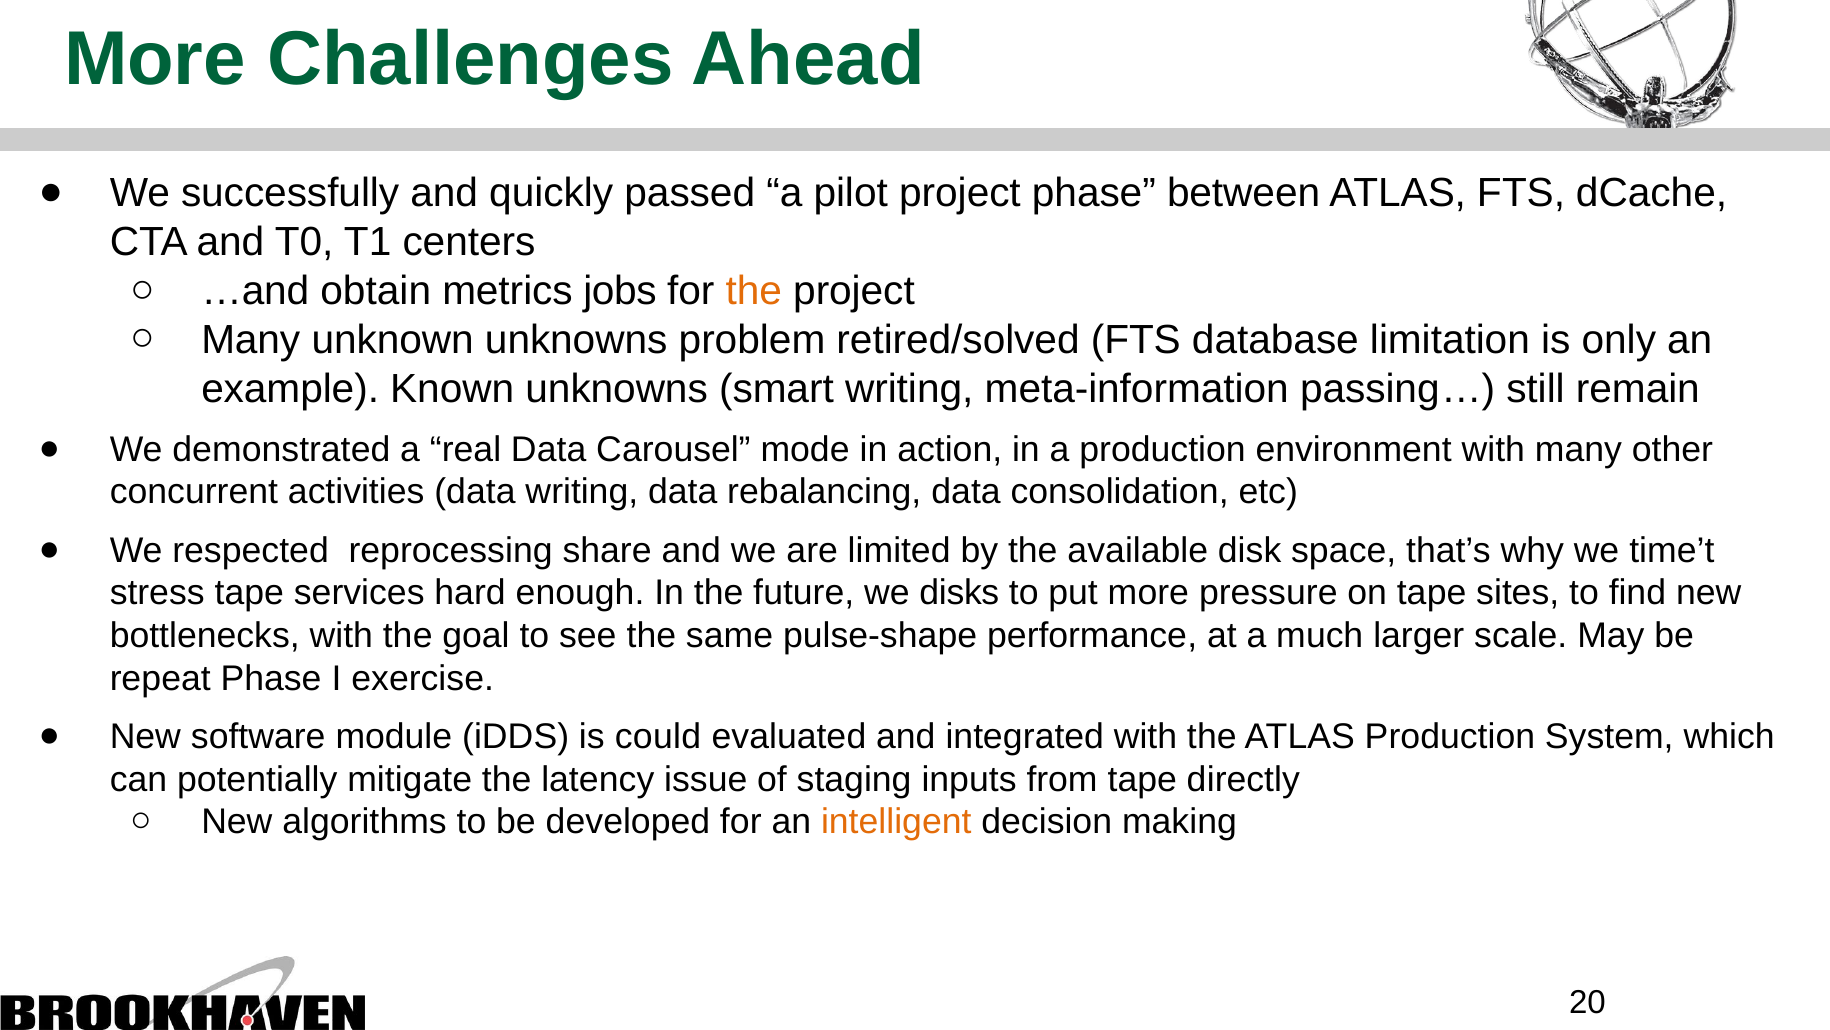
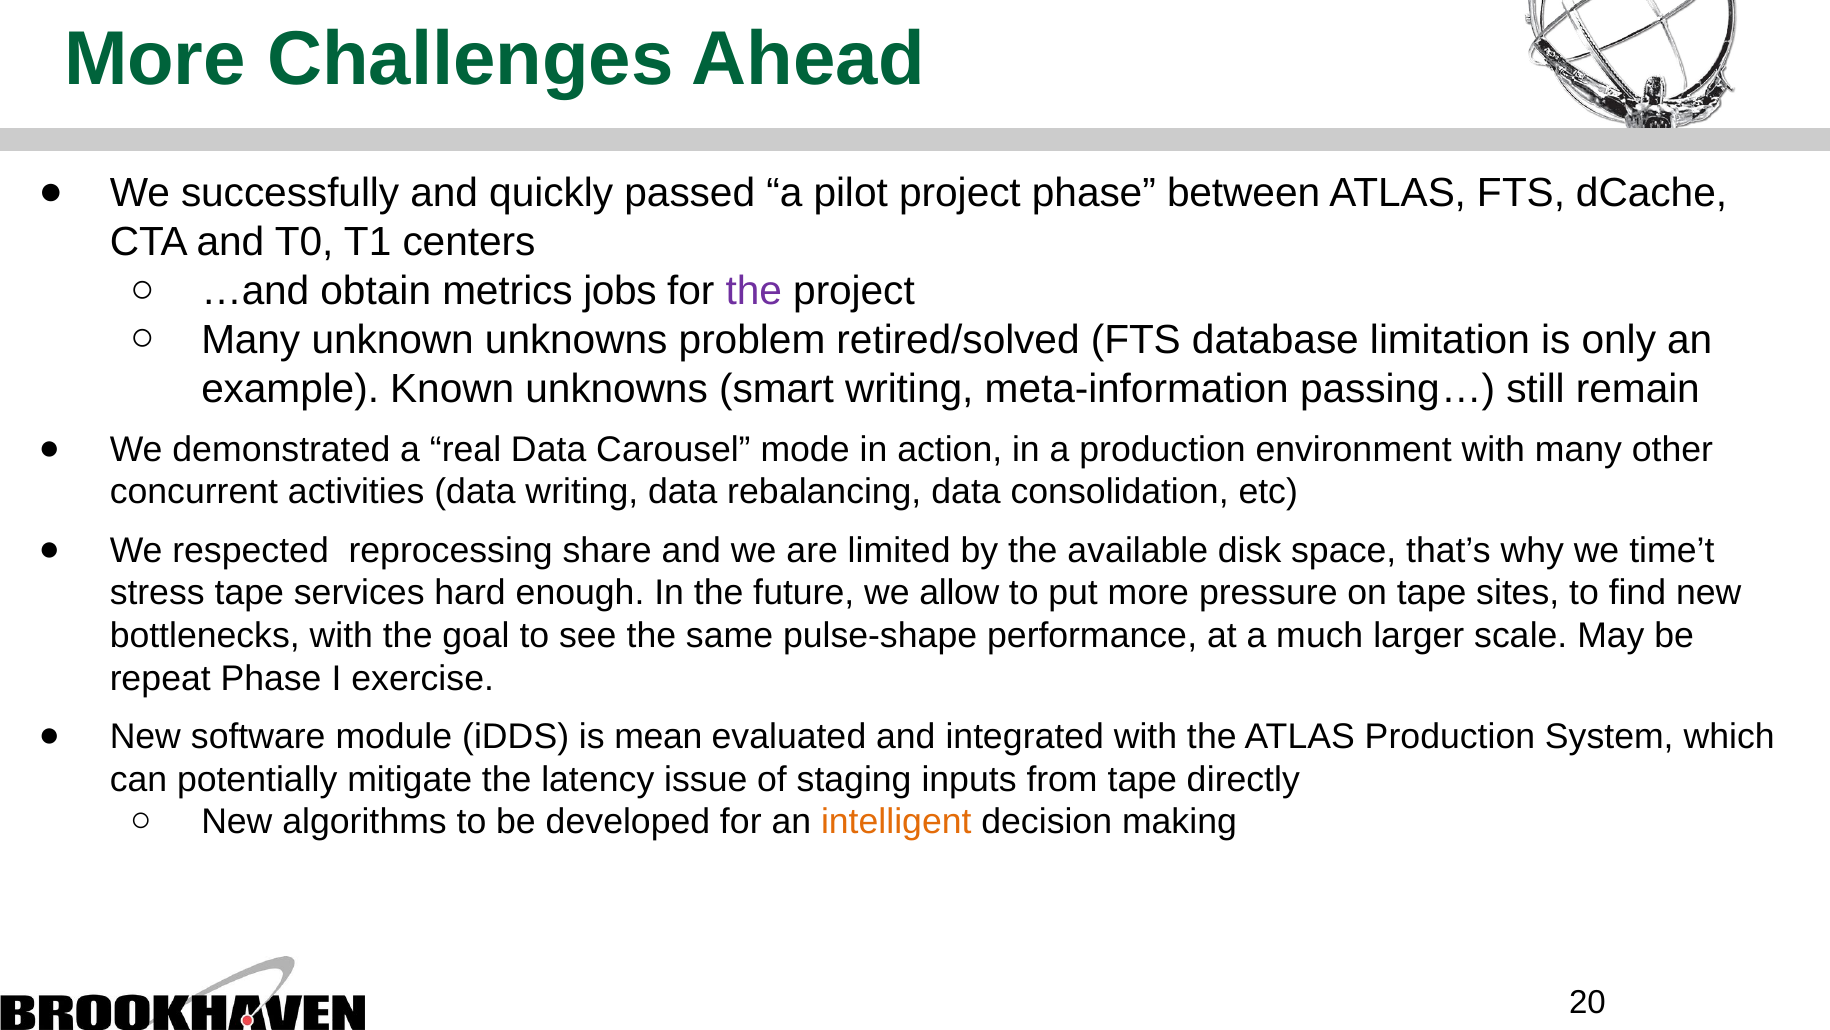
the at (754, 291) colour: orange -> purple
disks: disks -> allow
could: could -> mean
